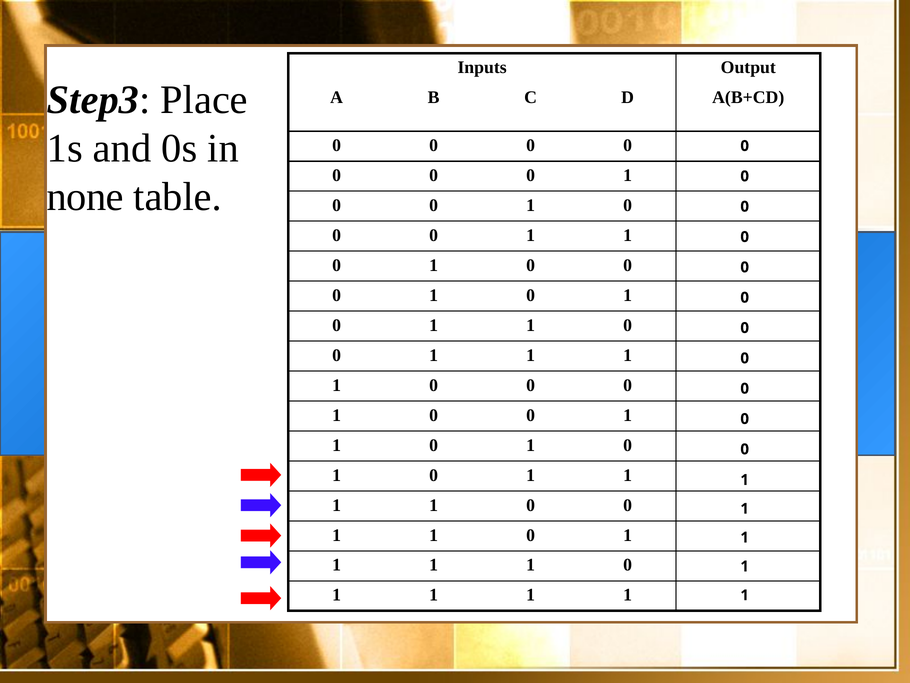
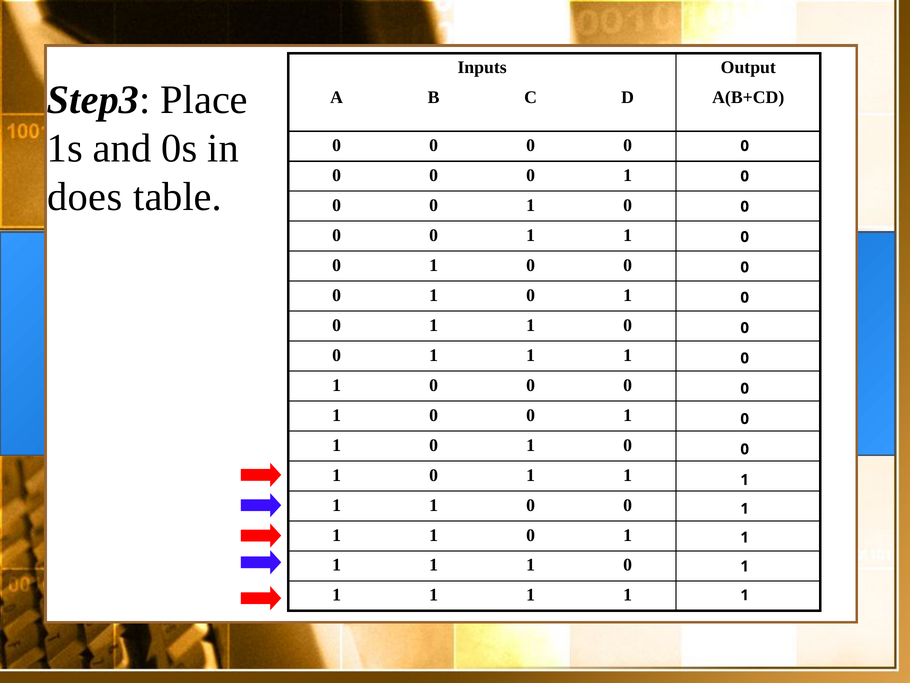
none: none -> does
